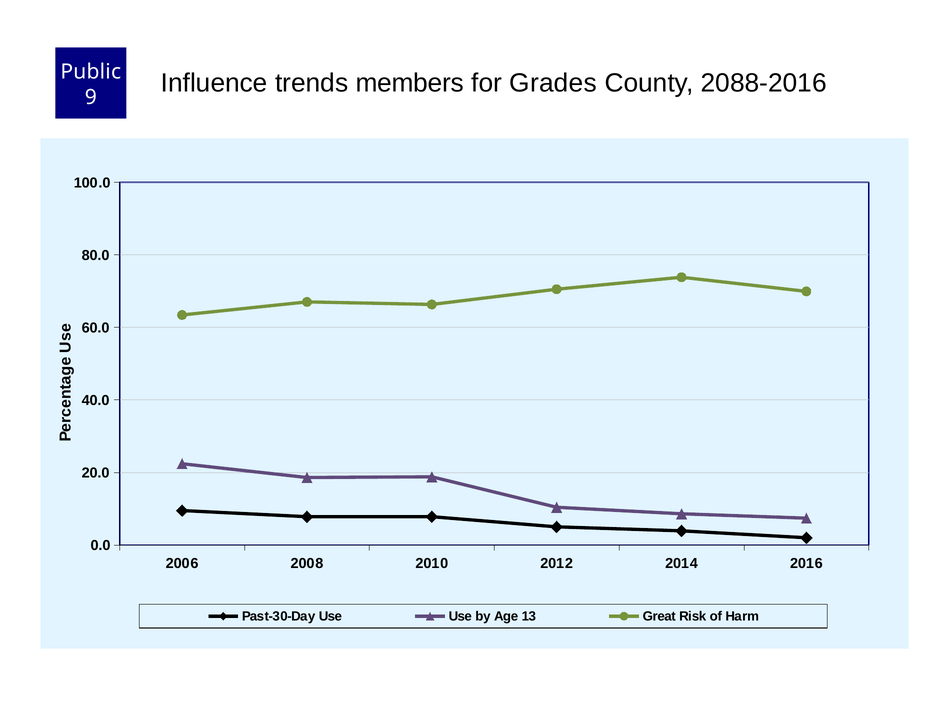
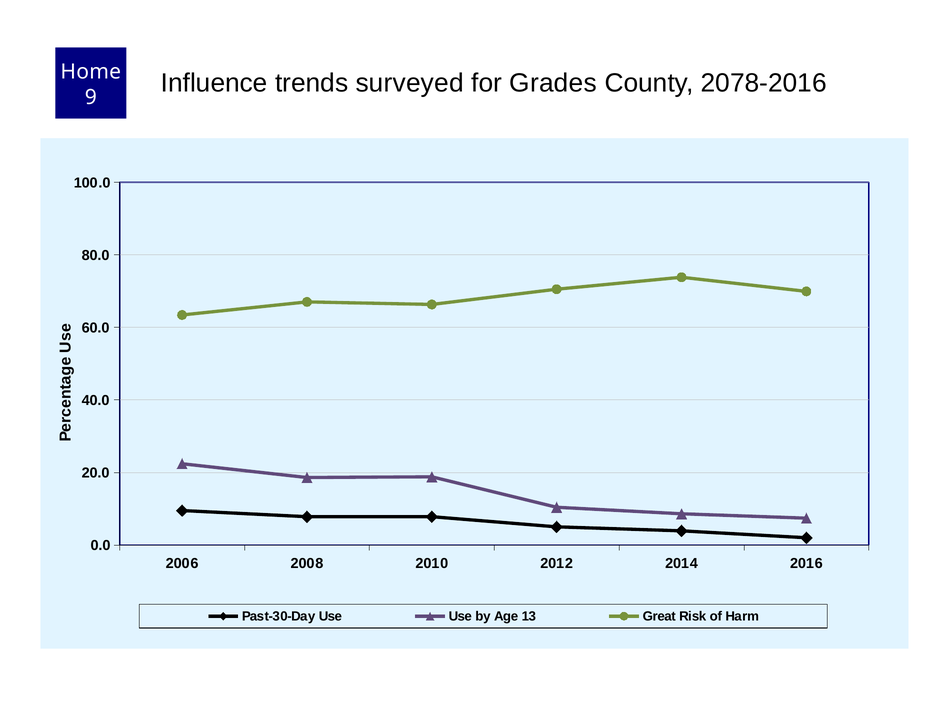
Public: Public -> Home
members: members -> surveyed
2088-2016: 2088-2016 -> 2078-2016
